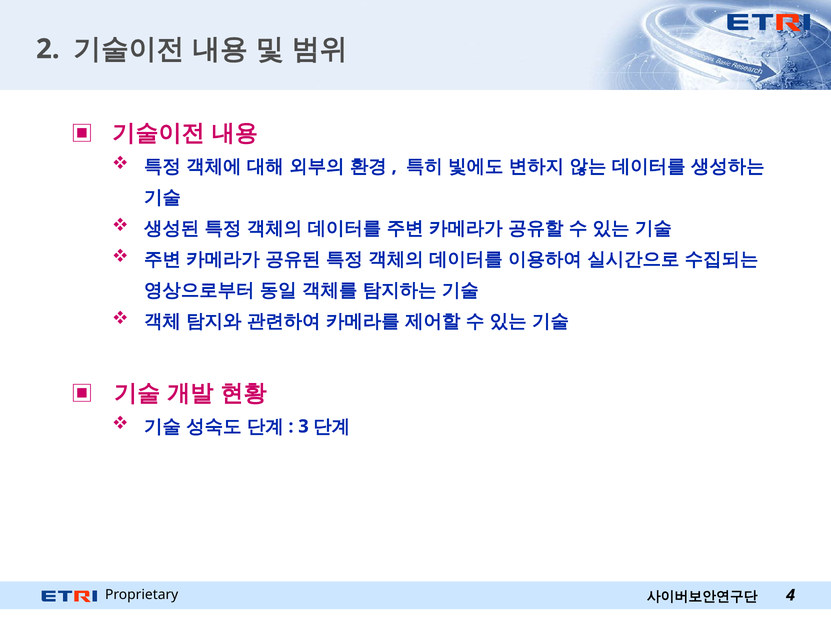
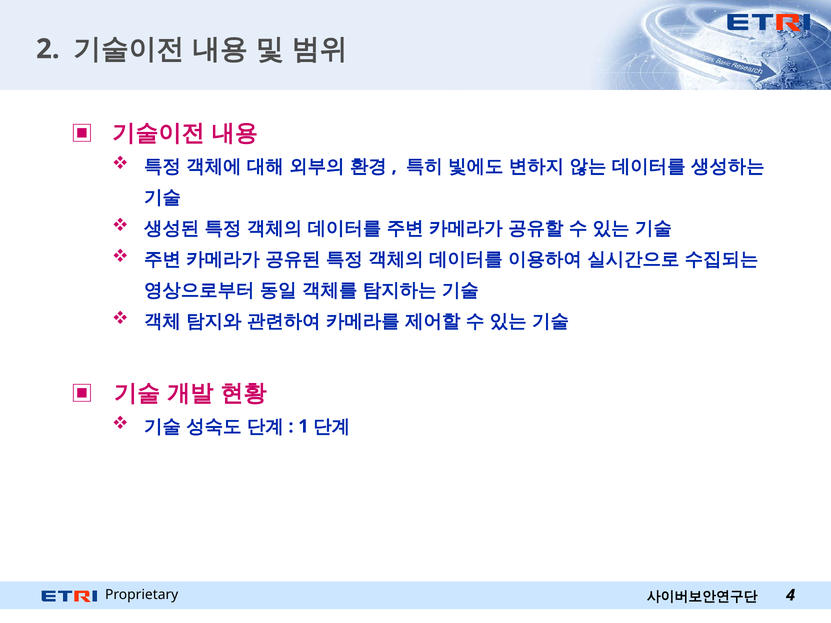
3: 3 -> 1
